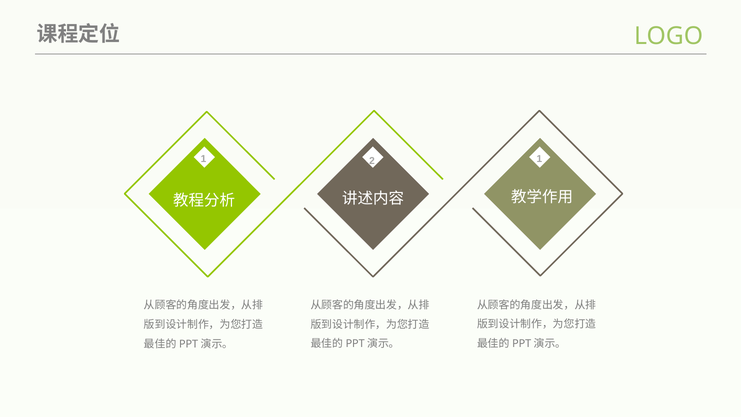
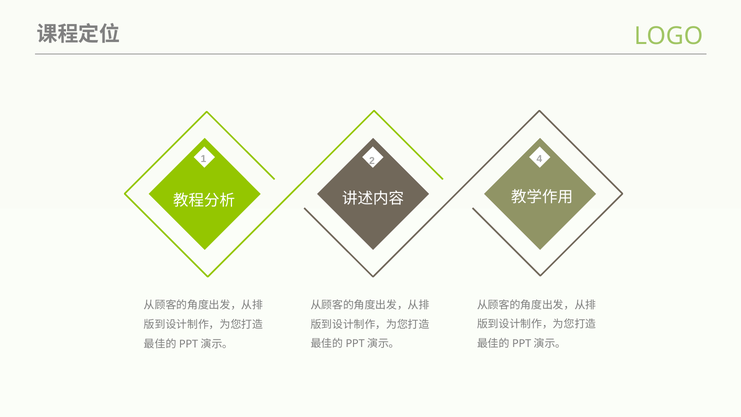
2 1: 1 -> 4
